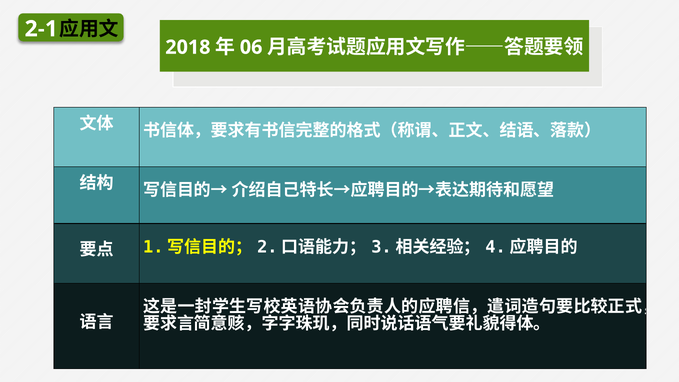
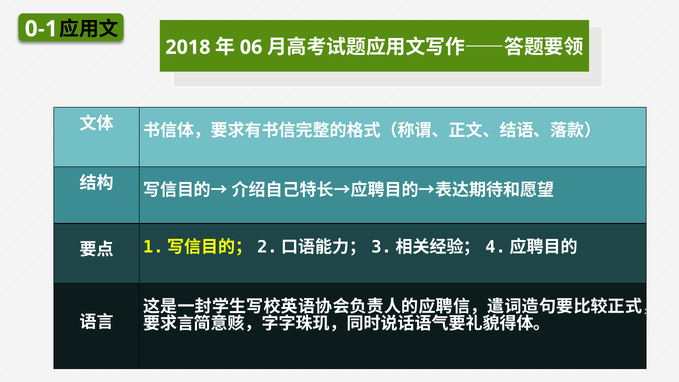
2-1: 2-1 -> 0-1
